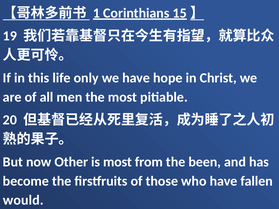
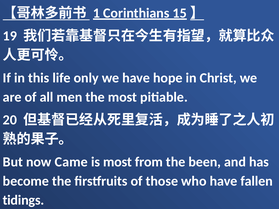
Other: Other -> Came
would: would -> tidings
